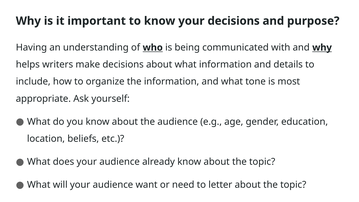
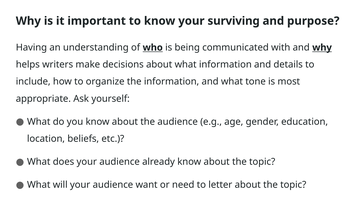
your decisions: decisions -> surviving
